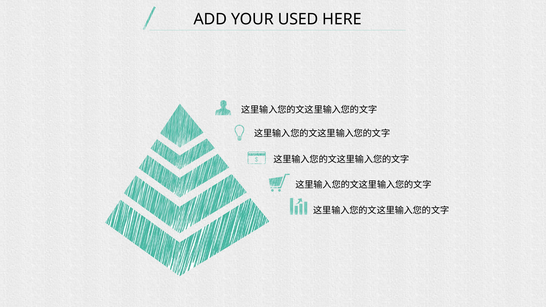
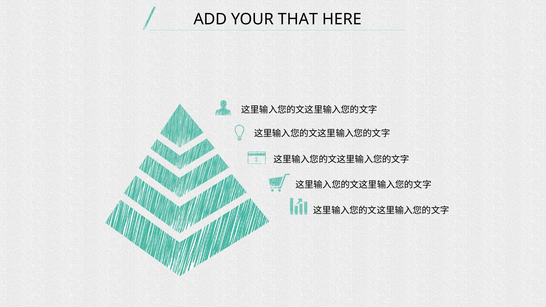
USED: USED -> THAT
